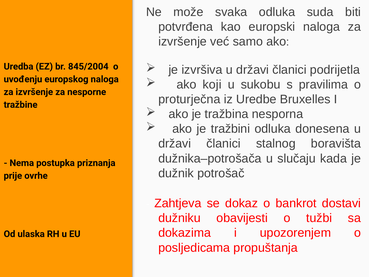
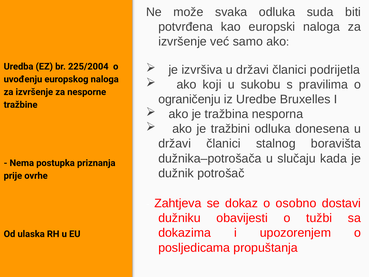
845/2004: 845/2004 -> 225/2004
proturječna: proturječna -> ograničenju
bankrot: bankrot -> osobno
